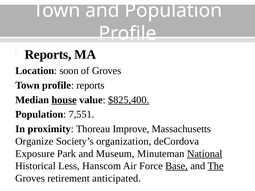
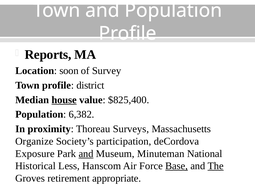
of Groves: Groves -> Survey
profile reports: reports -> district
$825,400 underline: present -> none
7,551: 7,551 -> 6,382
Improve: Improve -> Surveys
organization: organization -> participation
and at (86, 154) underline: none -> present
National underline: present -> none
anticipated: anticipated -> appropriate
